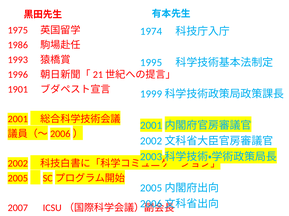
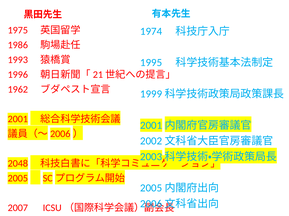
1901: 1901 -> 1962
2002: 2002 -> 2048
